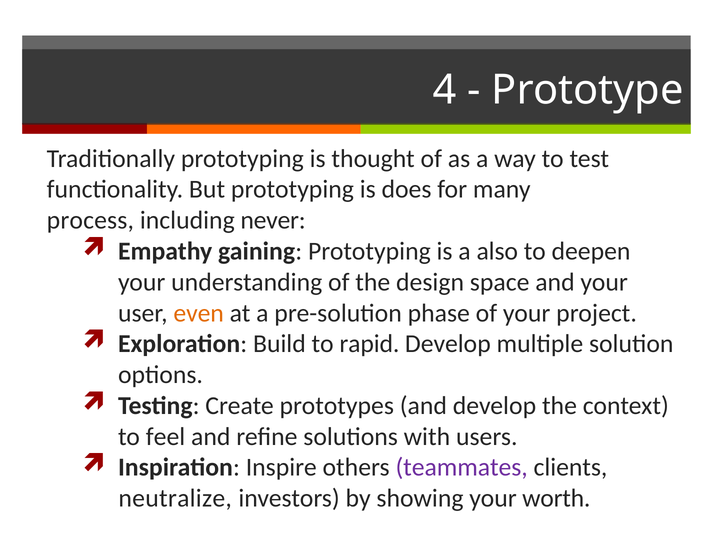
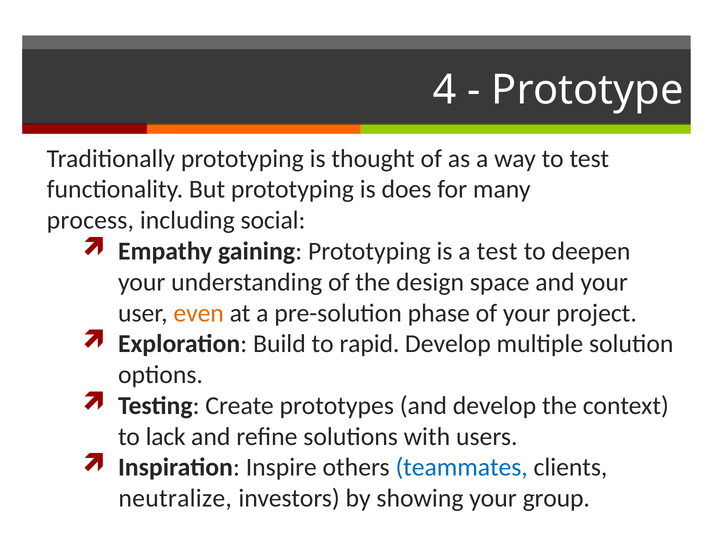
never: never -> social
a also: also -> test
feel: feel -> lack
teammates colour: purple -> blue
worth: worth -> group
